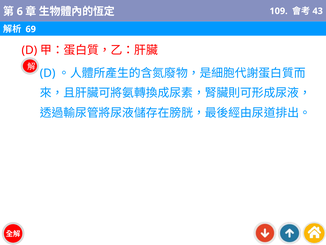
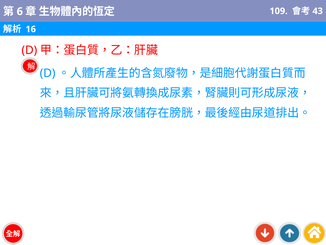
69: 69 -> 16
